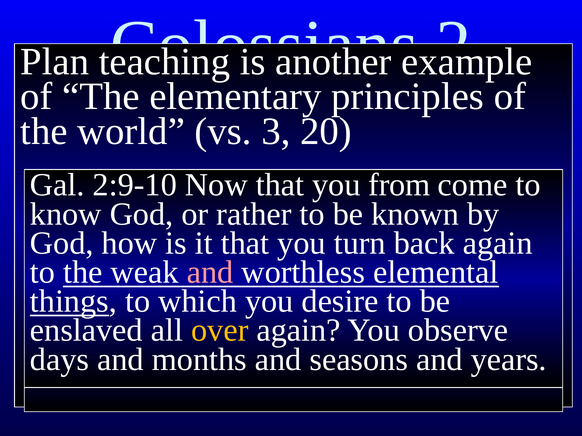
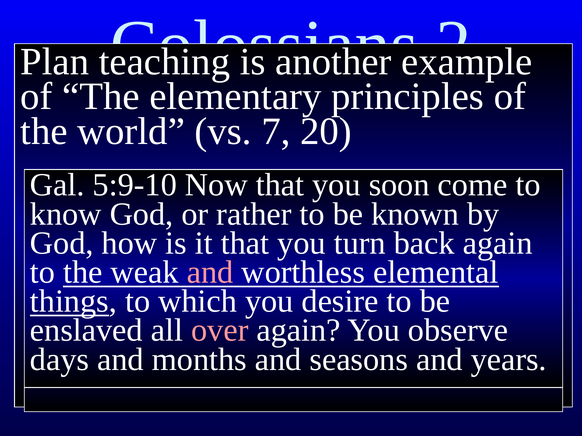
3: 3 -> 7
2:9-10: 2:9-10 -> 5:9-10
from: from -> soon
over colour: yellow -> pink
